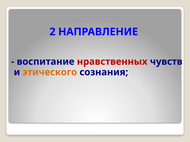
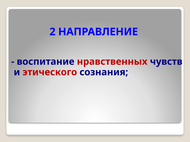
этического colour: orange -> red
